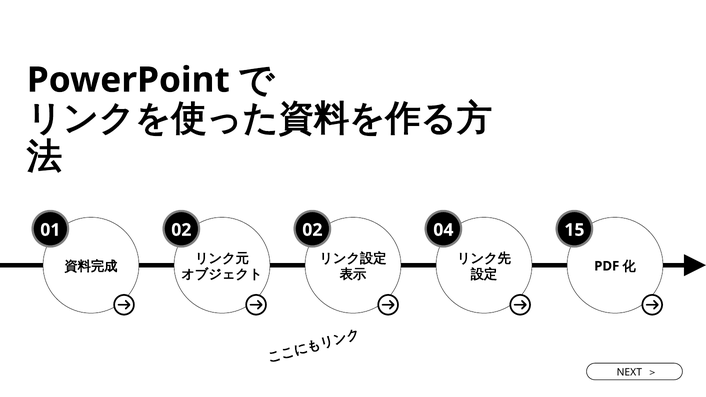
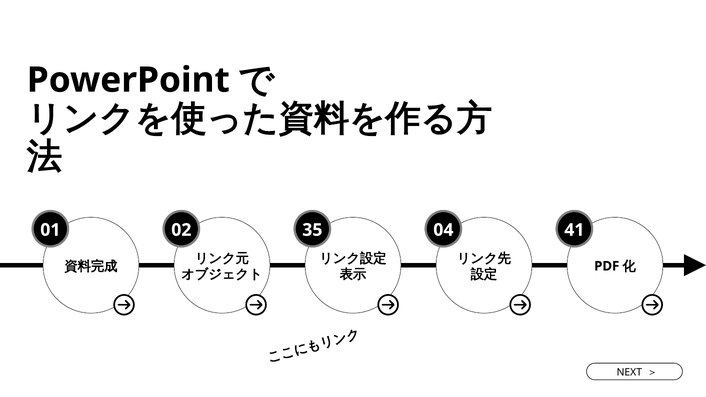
02 02: 02 -> 35
15: 15 -> 41
